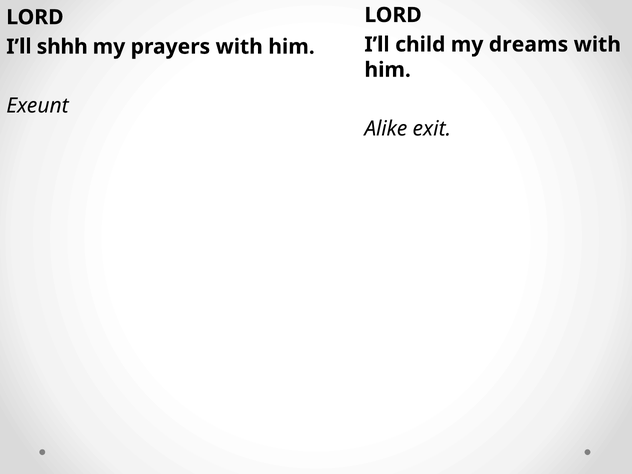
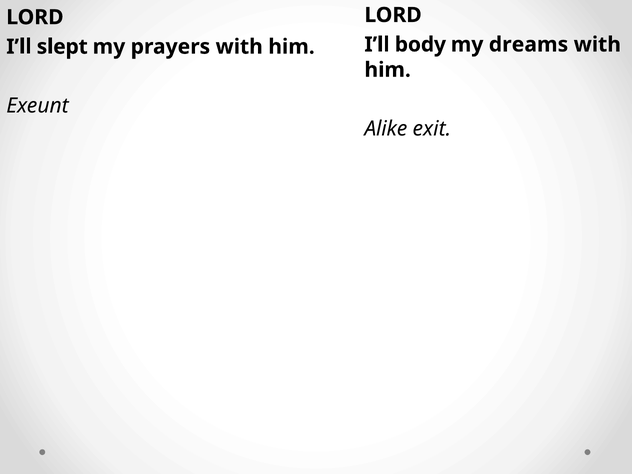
child: child -> body
shhh: shhh -> slept
